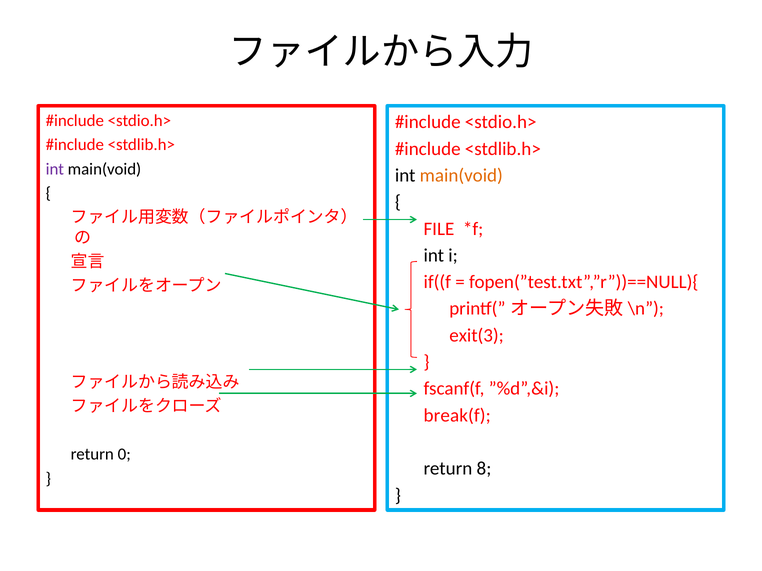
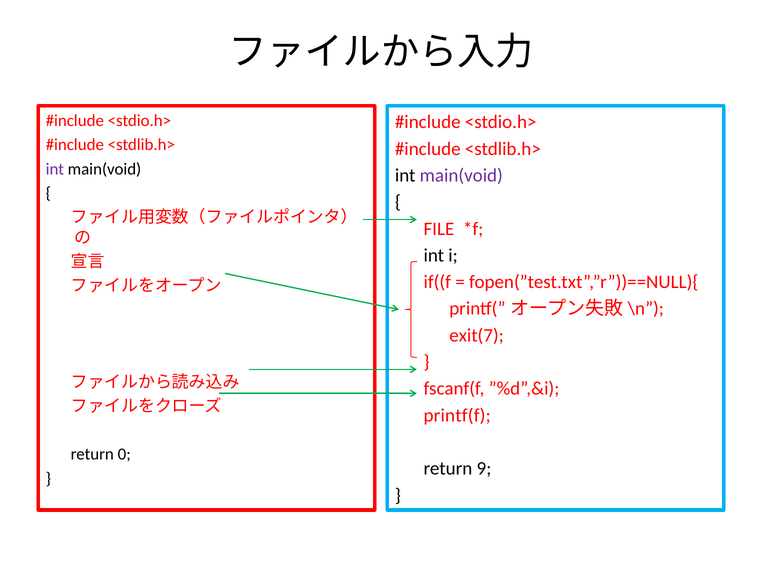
main(void at (461, 176) colour: orange -> purple
exit(3: exit(3 -> exit(7
break(f: break(f -> printf(f
8: 8 -> 9
